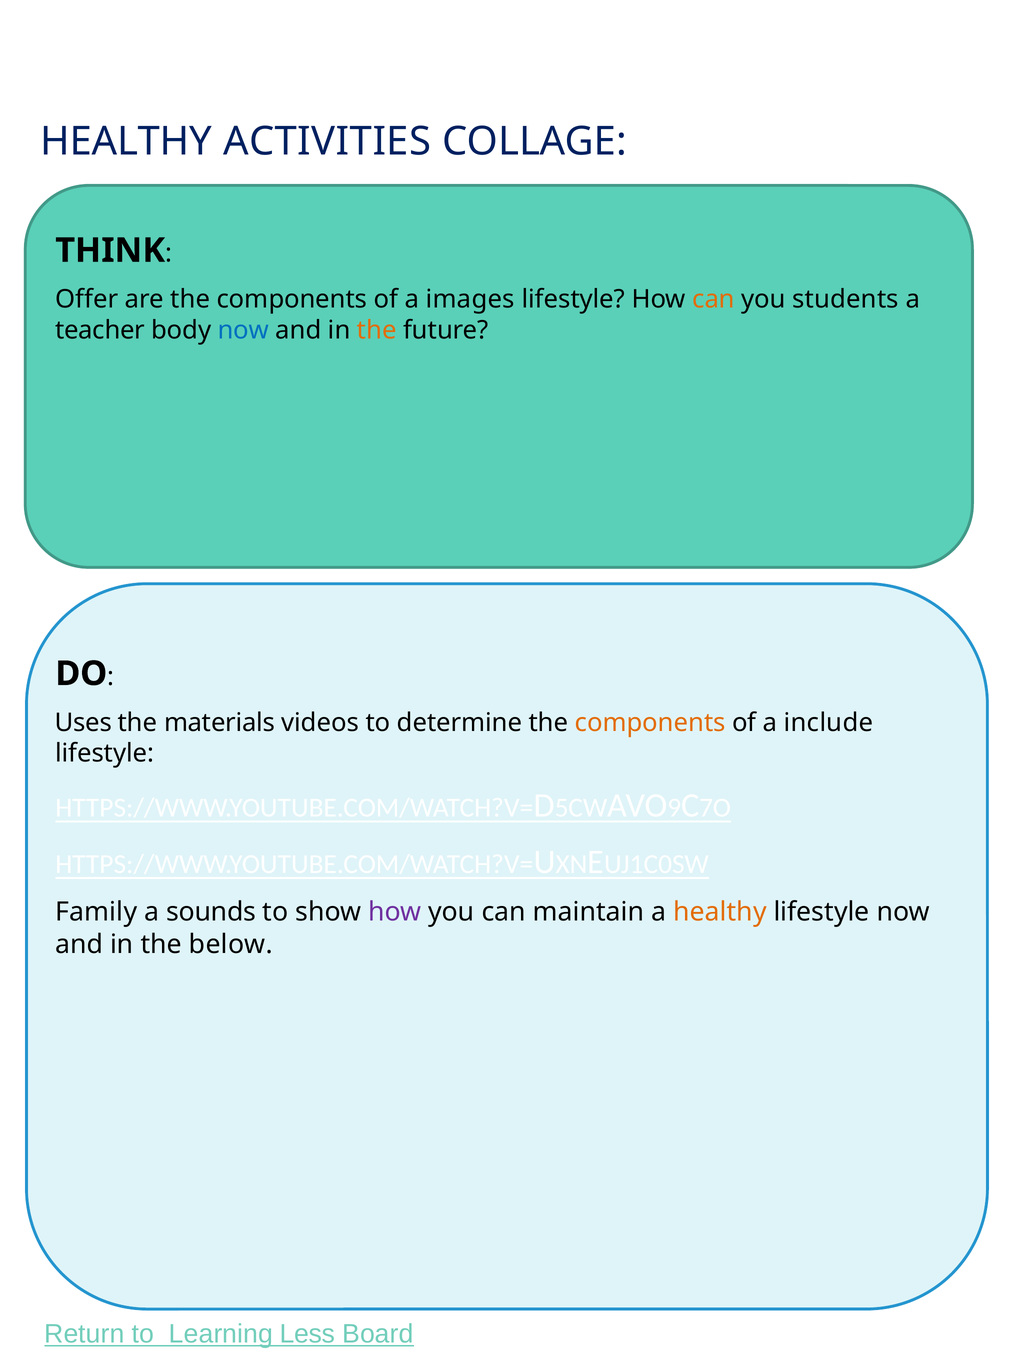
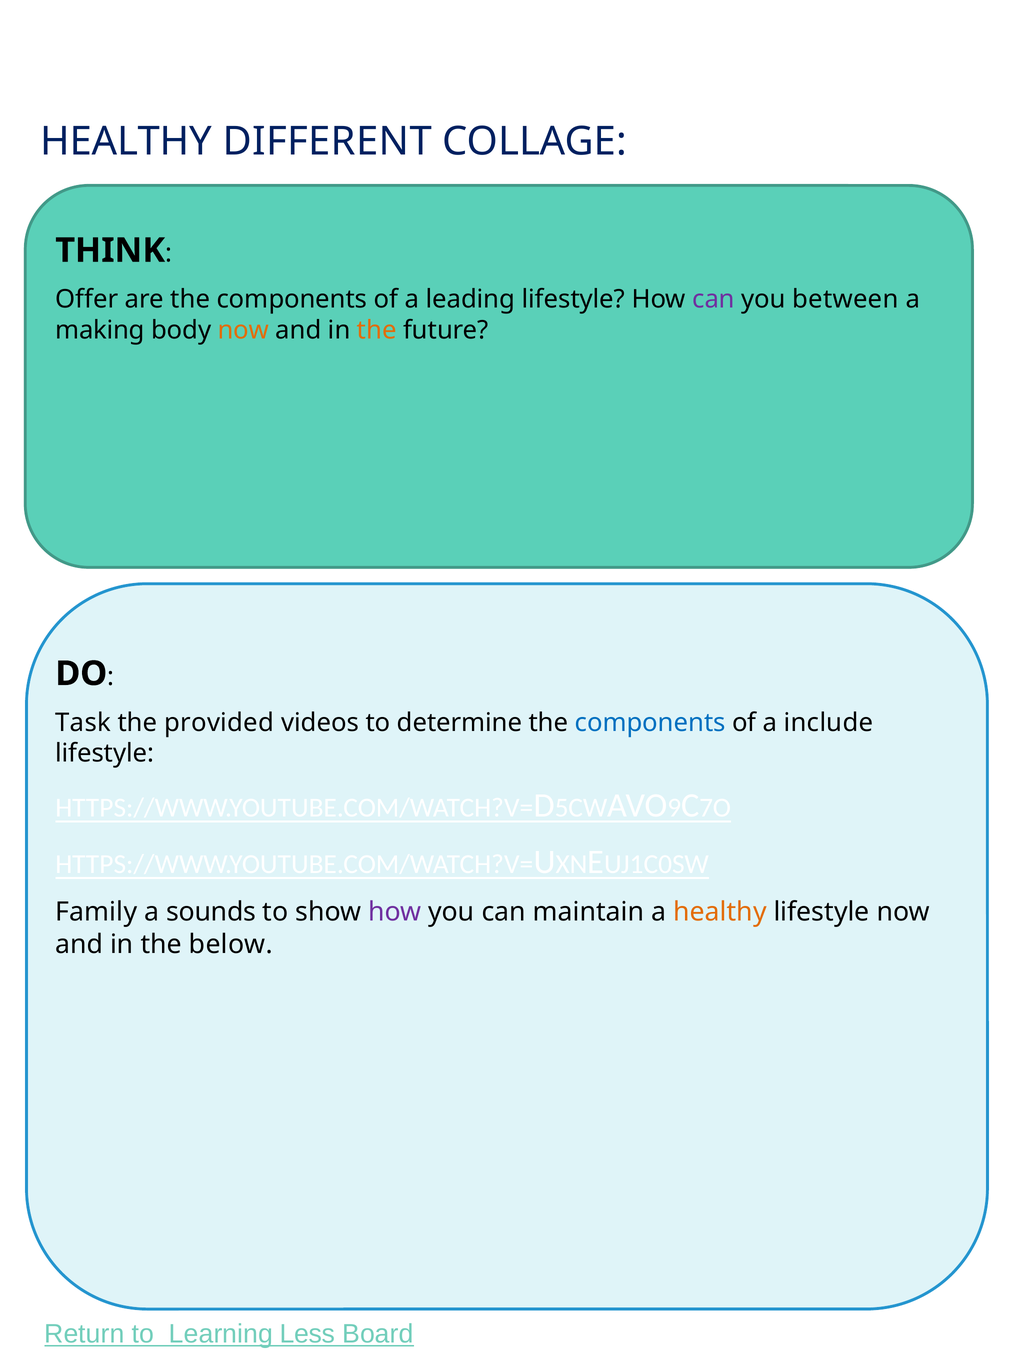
ACTIVITIES: ACTIVITIES -> DIFFERENT
images: images -> leading
can at (714, 300) colour: orange -> purple
students: students -> between
teacher: teacher -> making
now at (243, 330) colour: blue -> orange
Uses: Uses -> Task
materials: materials -> provided
components at (650, 723) colour: orange -> blue
